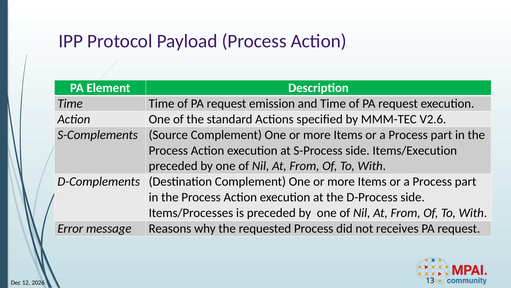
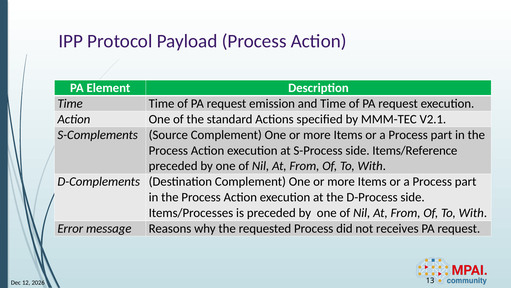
V2.6: V2.6 -> V2.1
Items/Execution: Items/Execution -> Items/Reference
